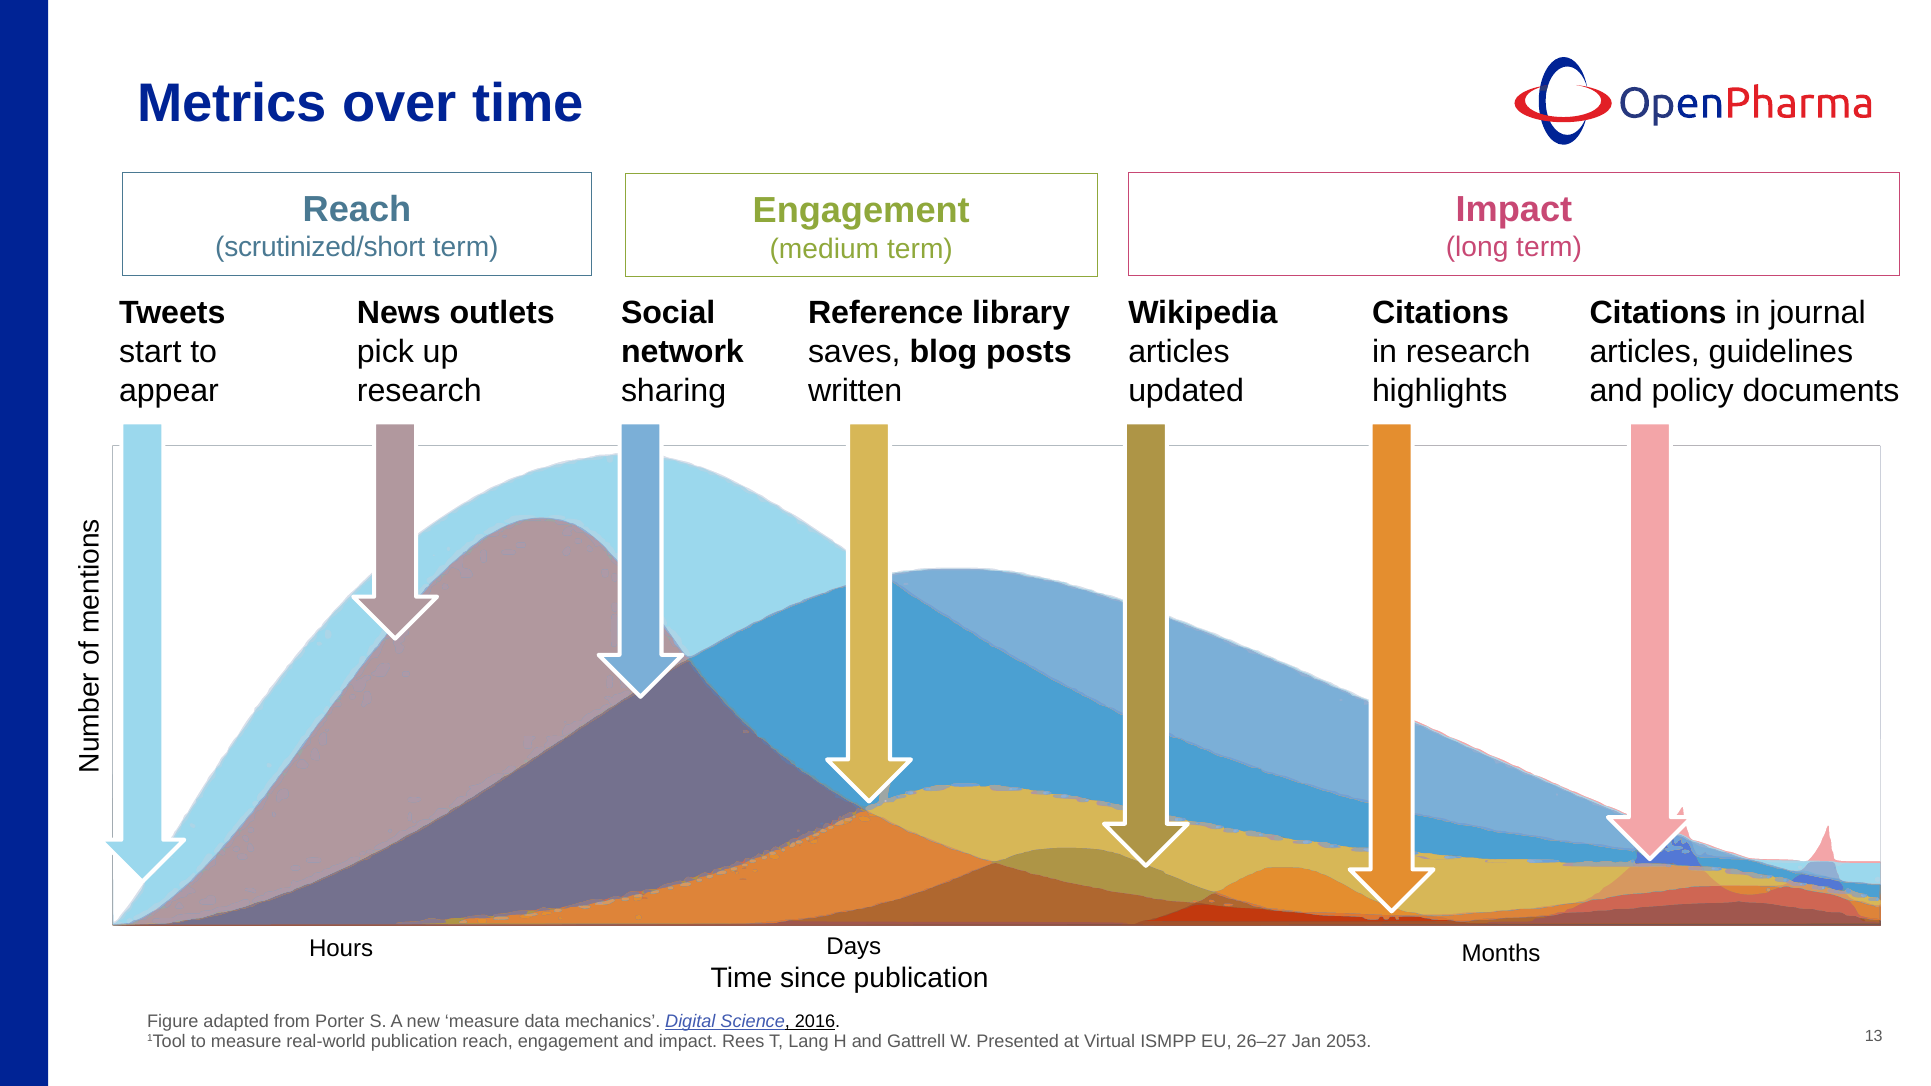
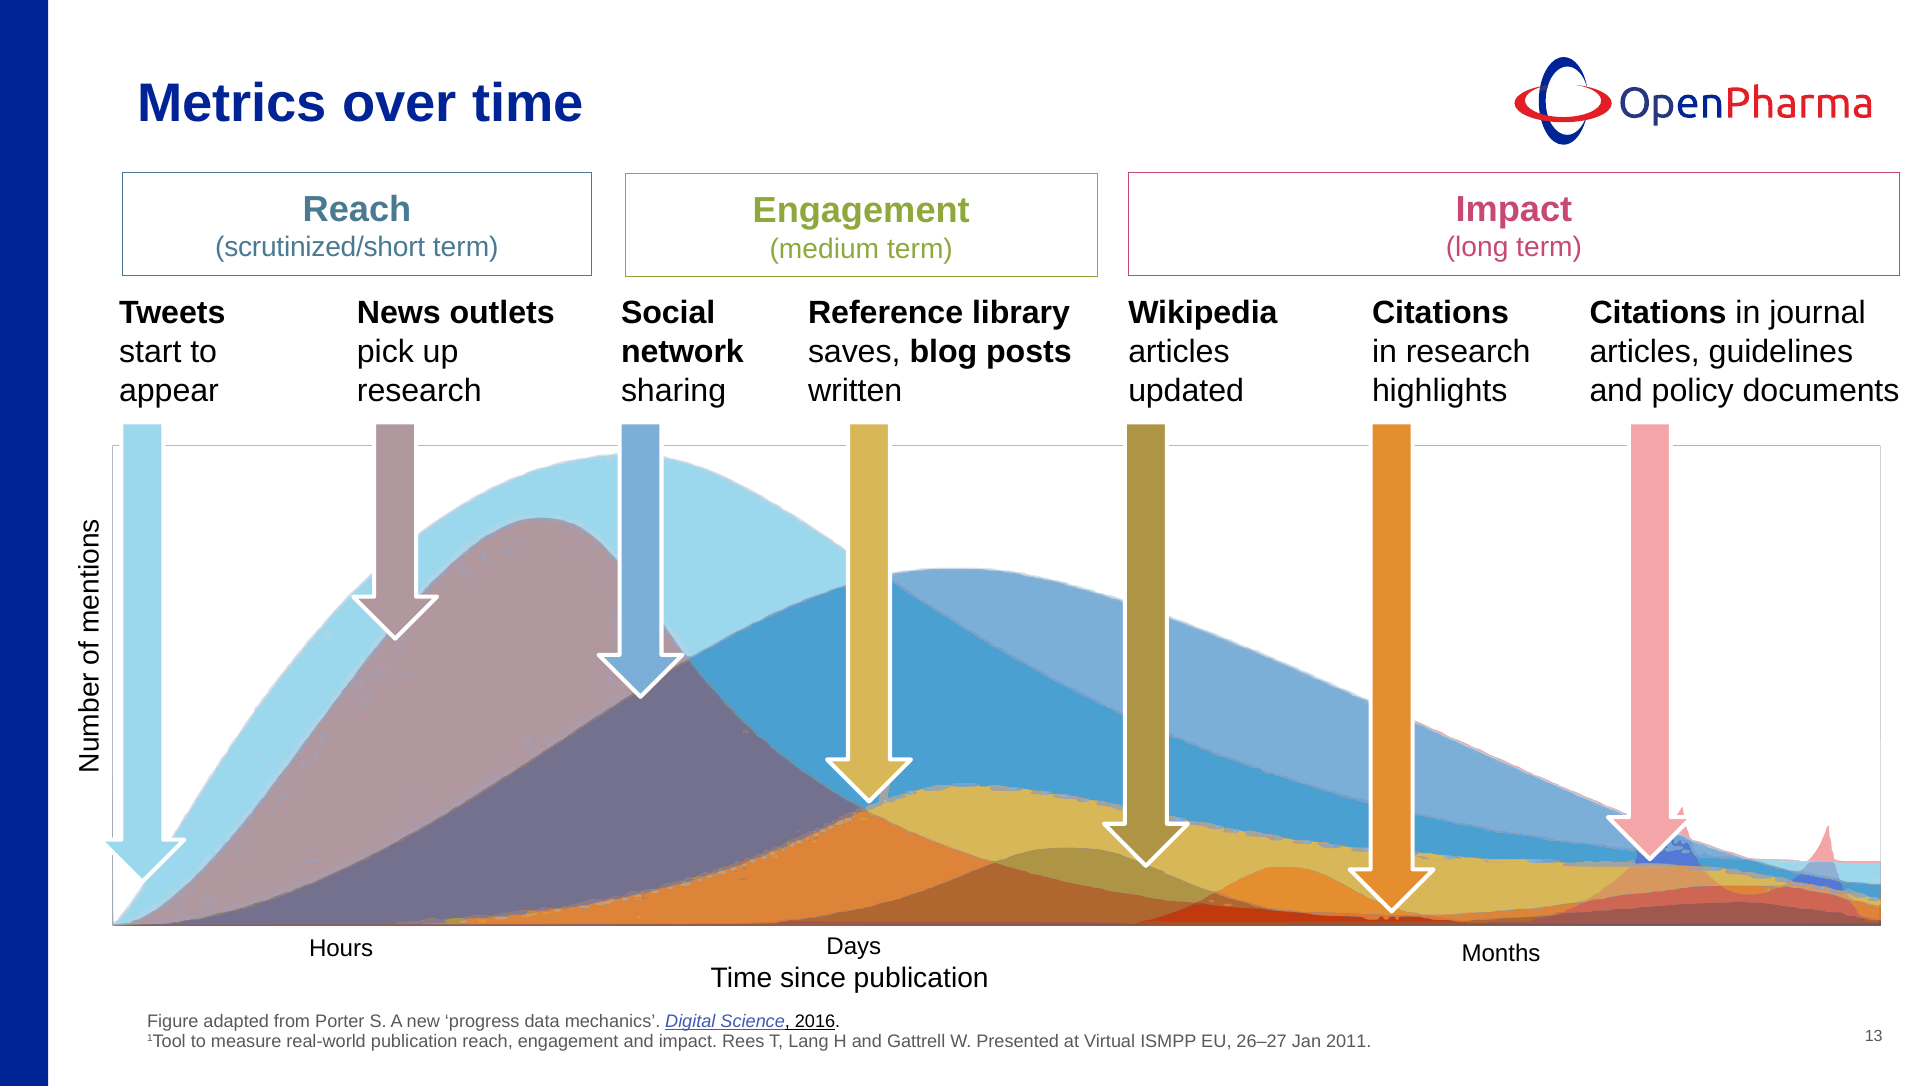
new measure: measure -> progress
2053: 2053 -> 2011
